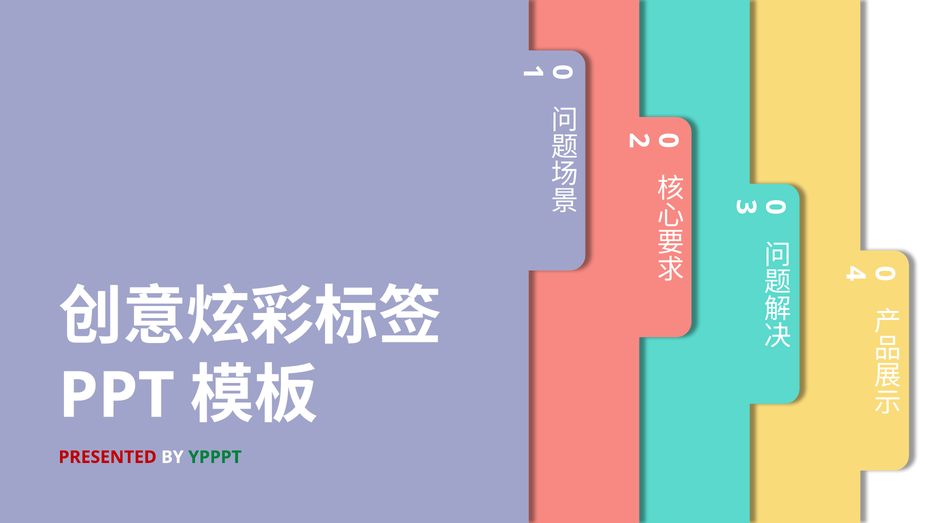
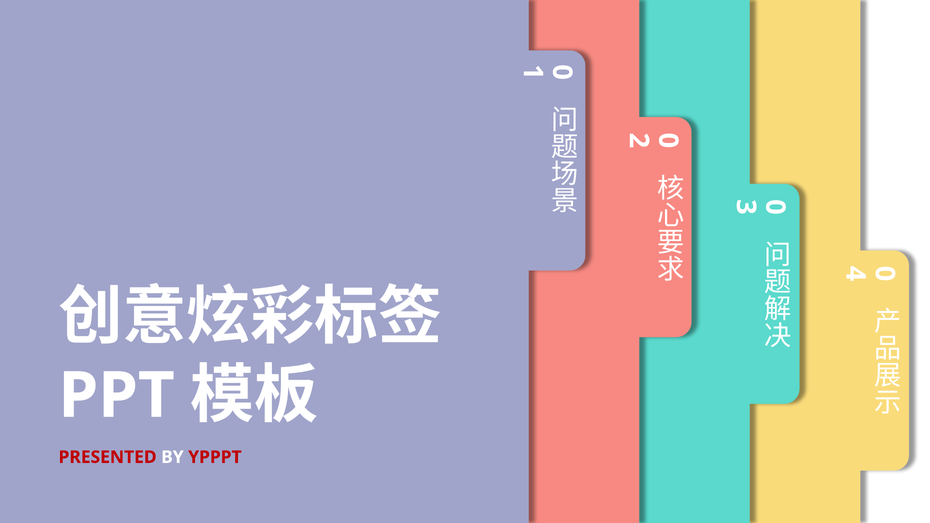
YPPPT colour: green -> red
